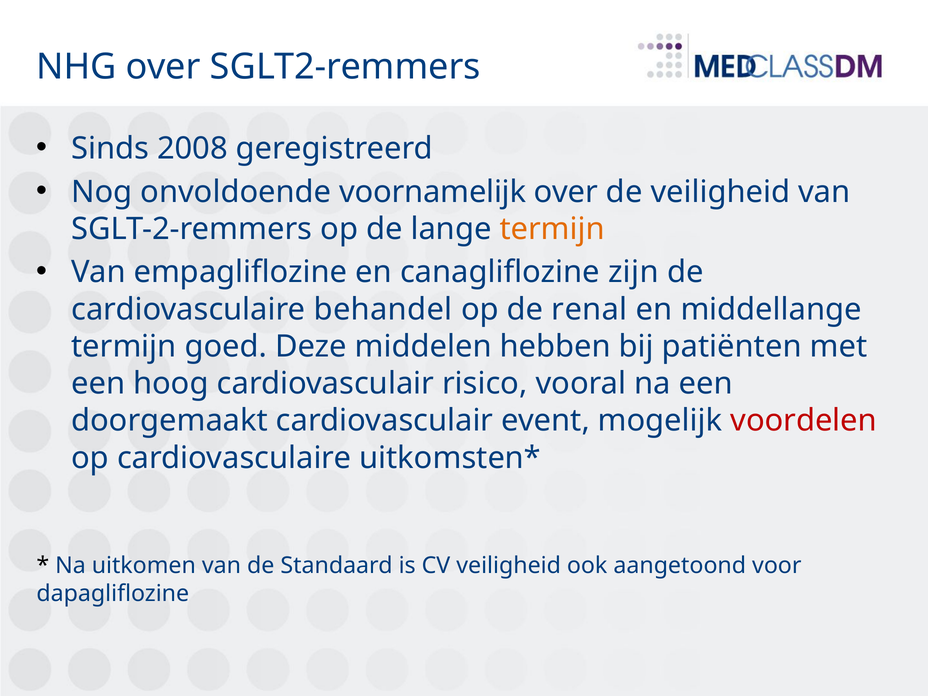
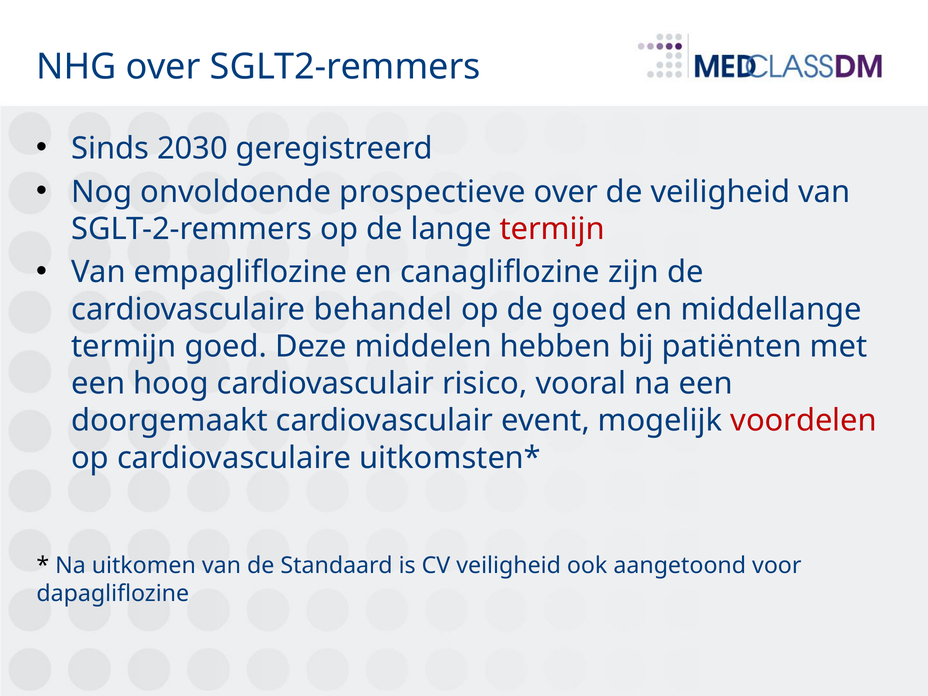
2008: 2008 -> 2030
voornamelijk: voornamelijk -> prospectieve
termijn at (552, 229) colour: orange -> red
de renal: renal -> goed
